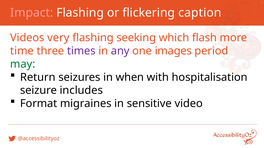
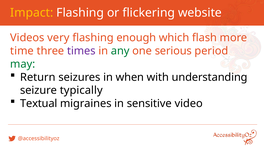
Impact colour: pink -> yellow
caption: caption -> website
seeking: seeking -> enough
any colour: purple -> green
images: images -> serious
hospitalisation: hospitalisation -> understanding
includes: includes -> typically
Format: Format -> Textual
